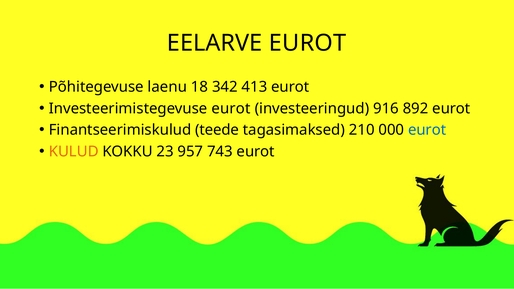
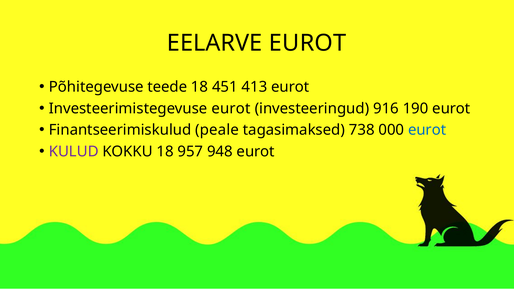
laenu: laenu -> teede
342: 342 -> 451
892: 892 -> 190
teede: teede -> peale
210: 210 -> 738
KULUD colour: orange -> purple
KOKKU 23: 23 -> 18
743: 743 -> 948
